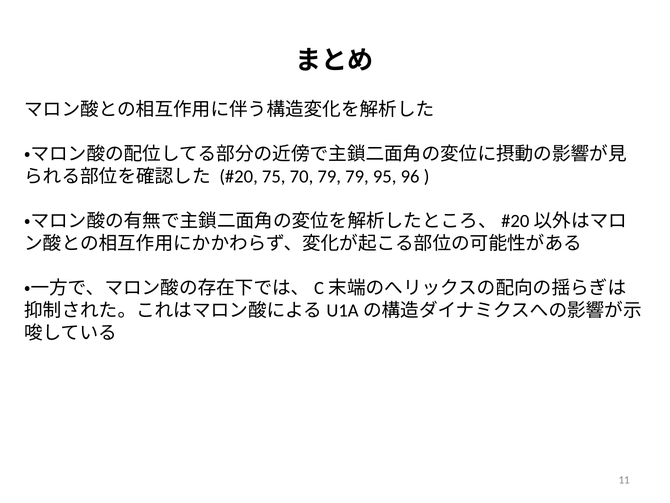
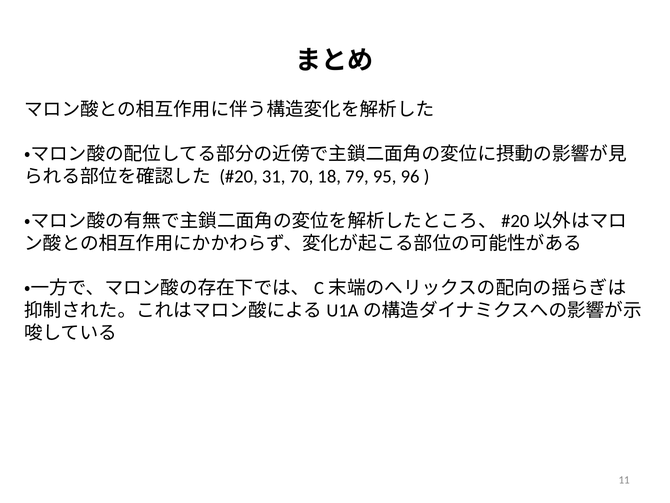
75: 75 -> 31
70 79: 79 -> 18
